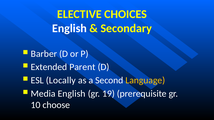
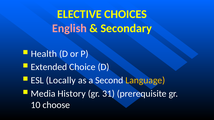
English at (69, 28) colour: white -> pink
Barber: Barber -> Health
Parent: Parent -> Choice
Media English: English -> History
19: 19 -> 31
